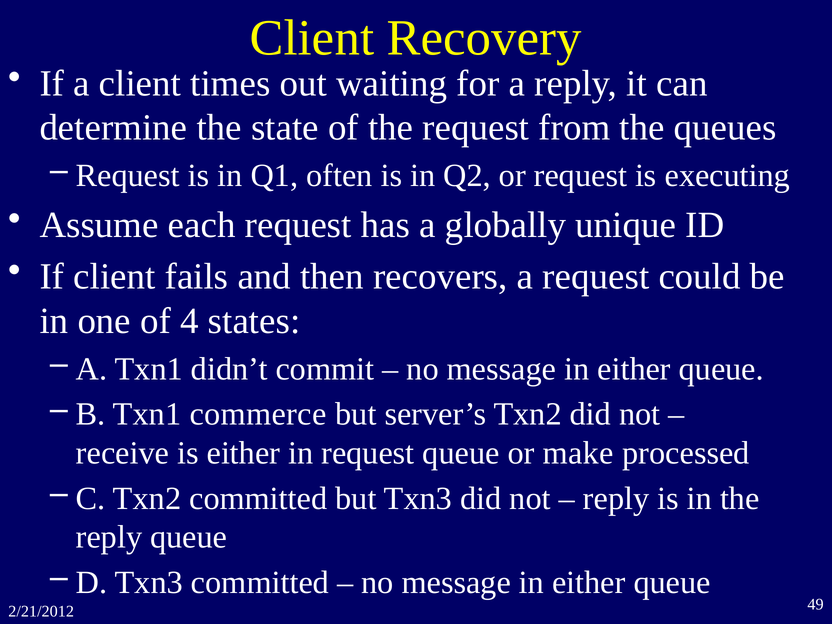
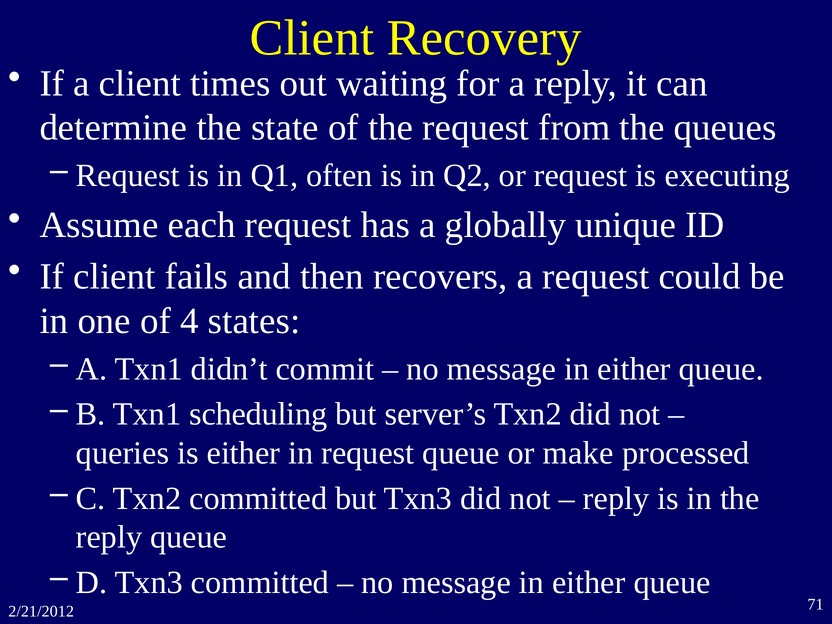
commerce: commerce -> scheduling
receive: receive -> queries
49: 49 -> 71
